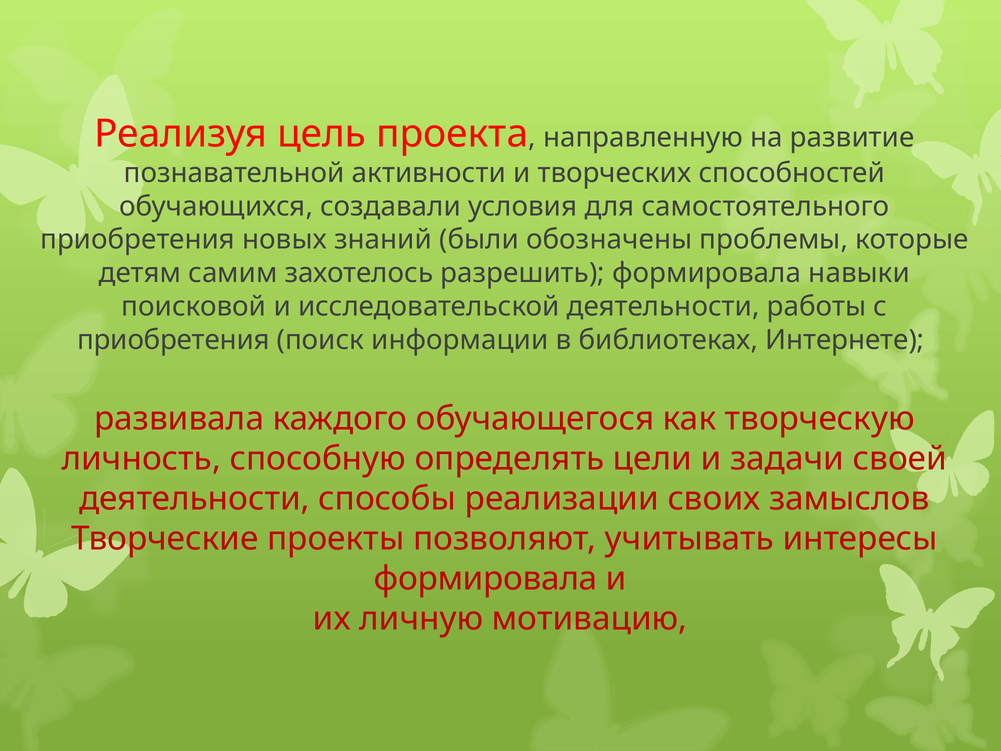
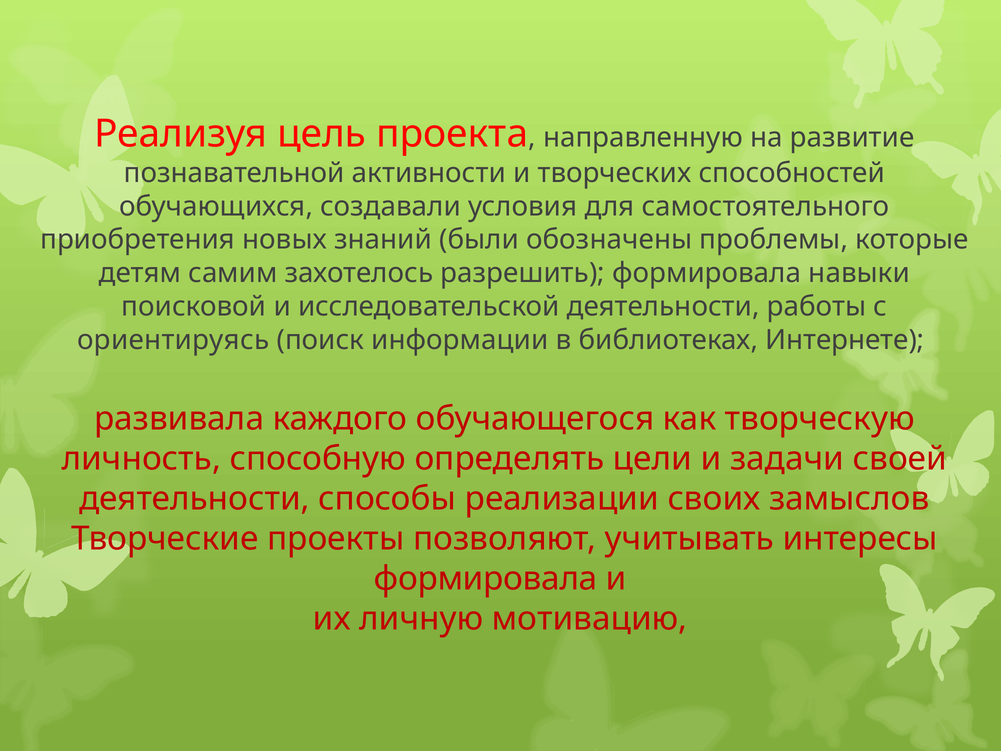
приобретения at (173, 340): приобретения -> ориентируясь
